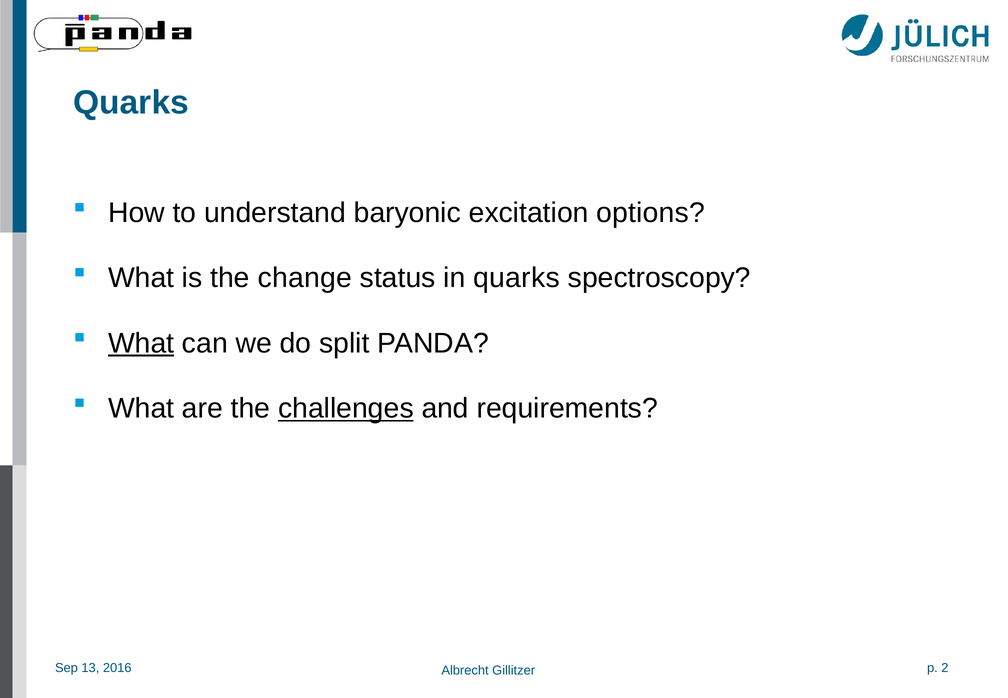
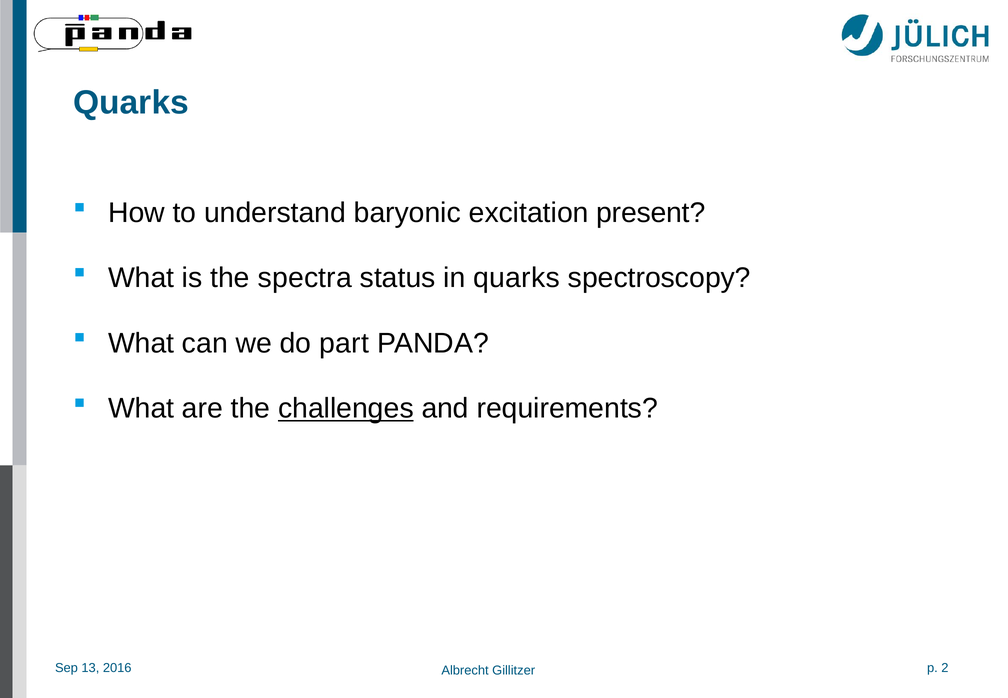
options: options -> present
change: change -> spectra
What at (141, 343) underline: present -> none
split: split -> part
